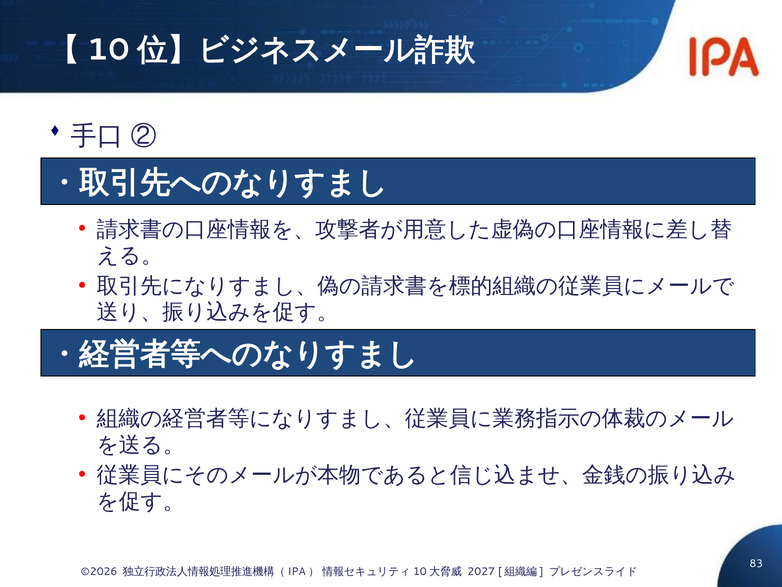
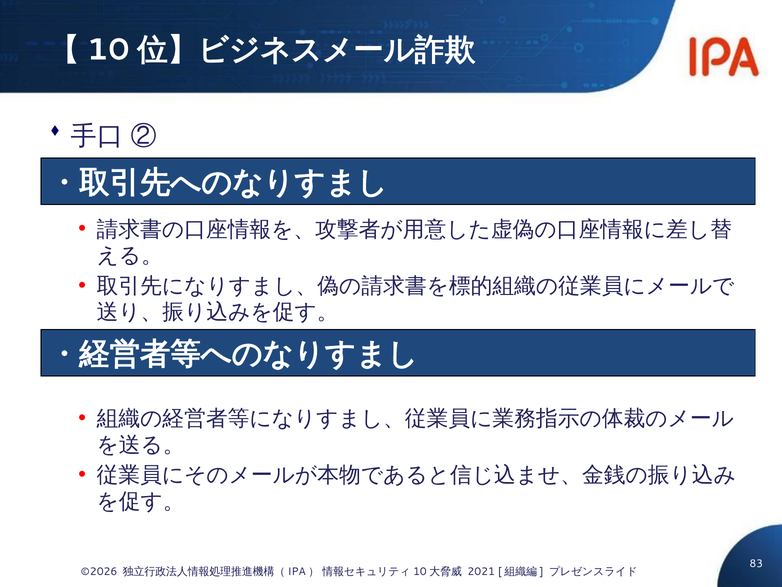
2027: 2027 -> 2021
